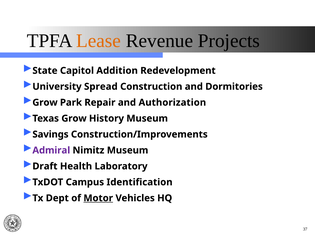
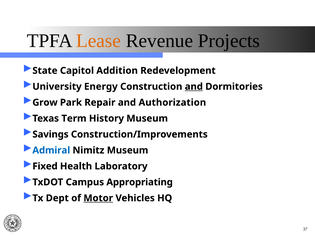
Spread: Spread -> Energy
and at (194, 87) underline: none -> present
Texas Grow: Grow -> Term
Admiral colour: purple -> blue
Draft: Draft -> Fixed
Identification: Identification -> Appropriating
